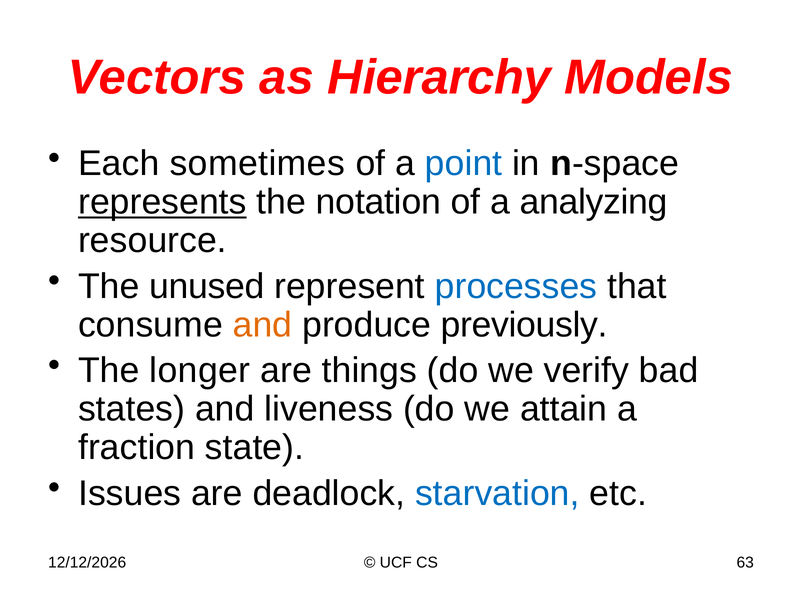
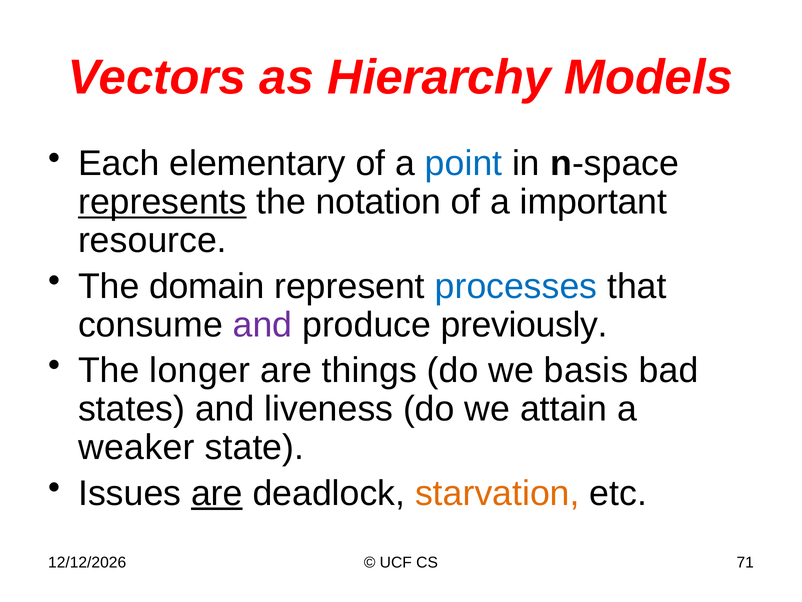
sometimes: sometimes -> elementary
analyzing: analyzing -> important
unused: unused -> domain
and at (263, 325) colour: orange -> purple
verify: verify -> basis
fraction: fraction -> weaker
are at (217, 493) underline: none -> present
starvation colour: blue -> orange
63: 63 -> 71
